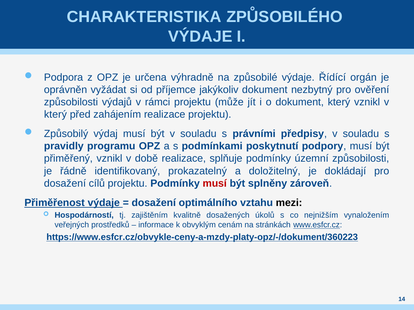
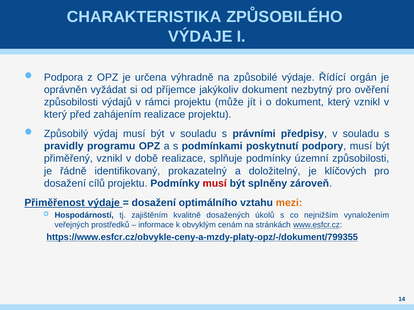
dokládají: dokládají -> klíčových
mezi colour: black -> orange
https://www.esfcr.cz/obvykle-ceny-a-mzdy-platy-opz/-/dokument/360223: https://www.esfcr.cz/obvykle-ceny-a-mzdy-platy-opz/-/dokument/360223 -> https://www.esfcr.cz/obvykle-ceny-a-mzdy-platy-opz/-/dokument/799355
